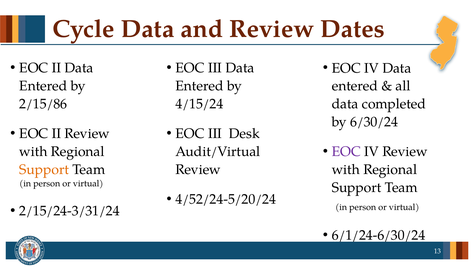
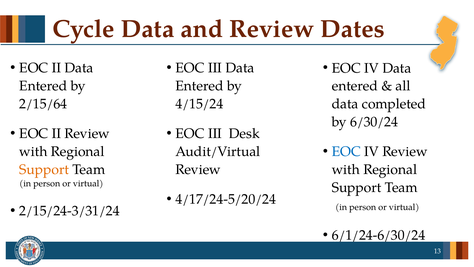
2/15/86: 2/15/86 -> 2/15/64
EOC at (346, 152) colour: purple -> blue
4/52/24-5/20/24: 4/52/24-5/20/24 -> 4/17/24-5/20/24
